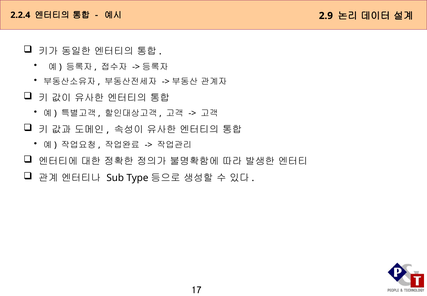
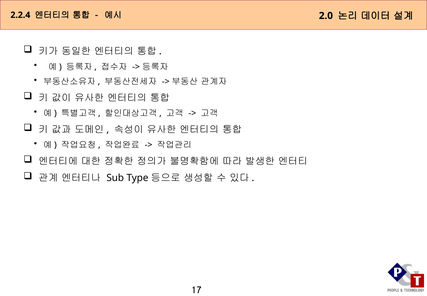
2.9: 2.9 -> 2.0
